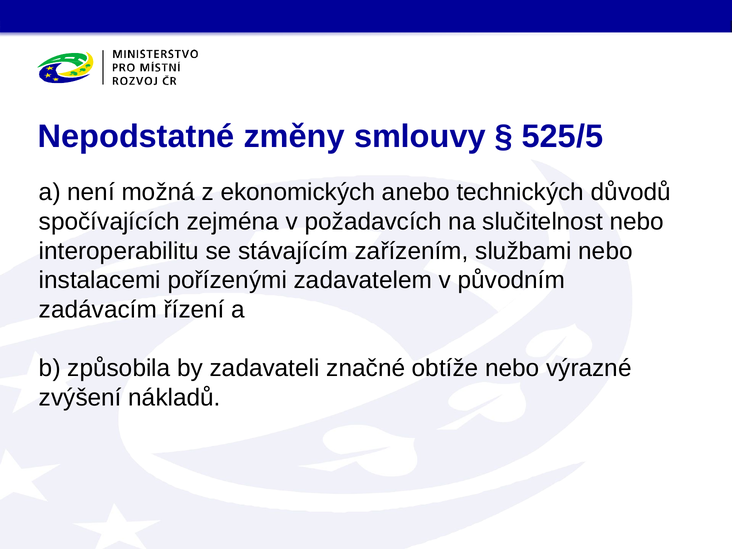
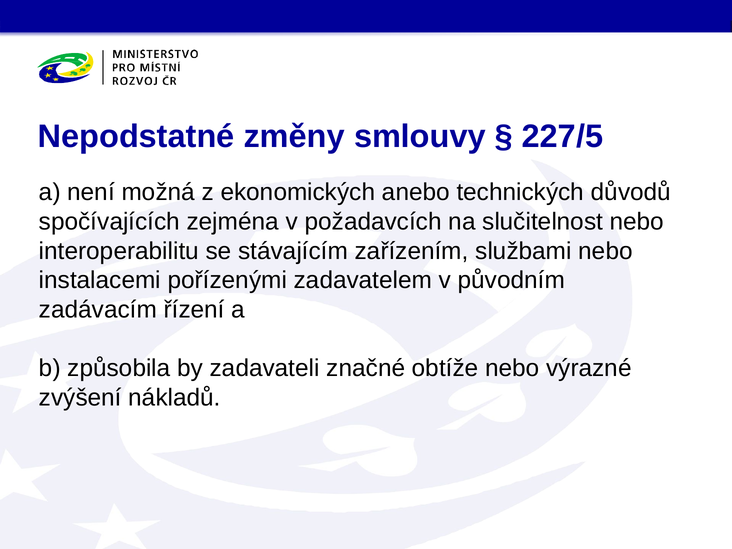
525/5: 525/5 -> 227/5
